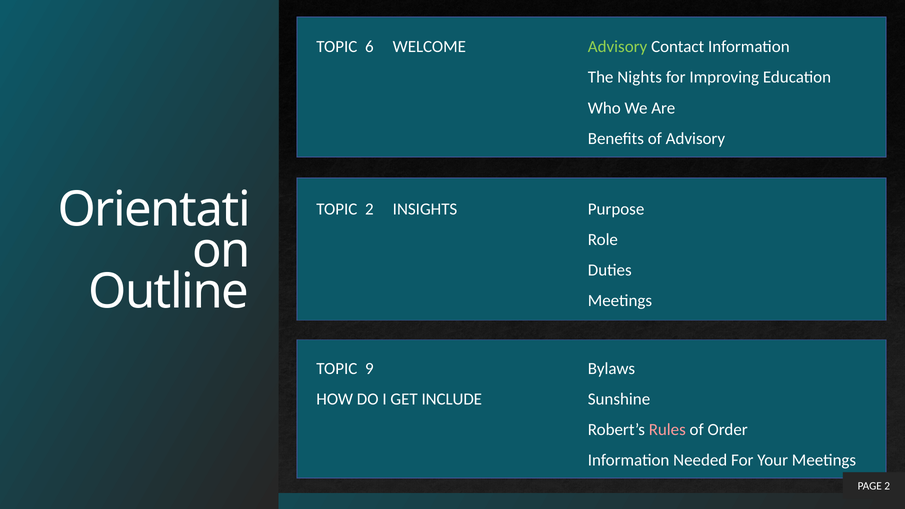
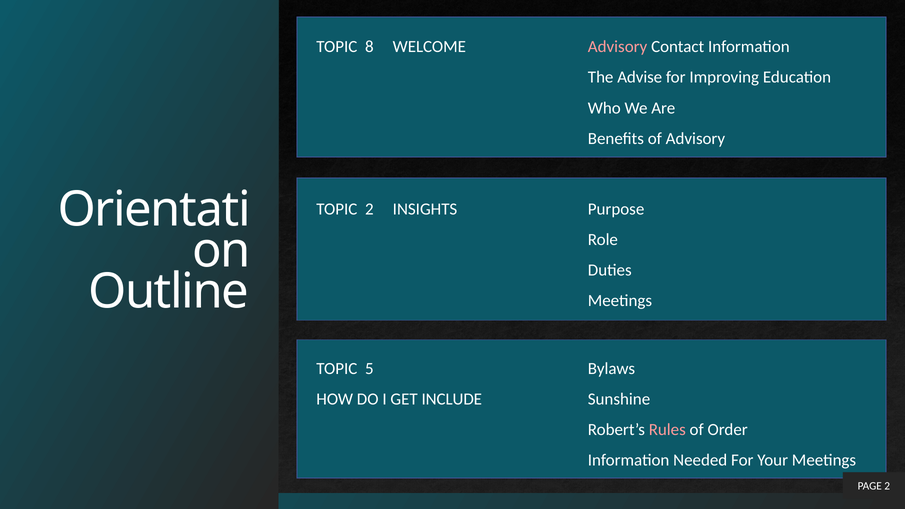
6: 6 -> 8
Advisory at (618, 47) colour: light green -> pink
Nights: Nights -> Advise
9: 9 -> 5
